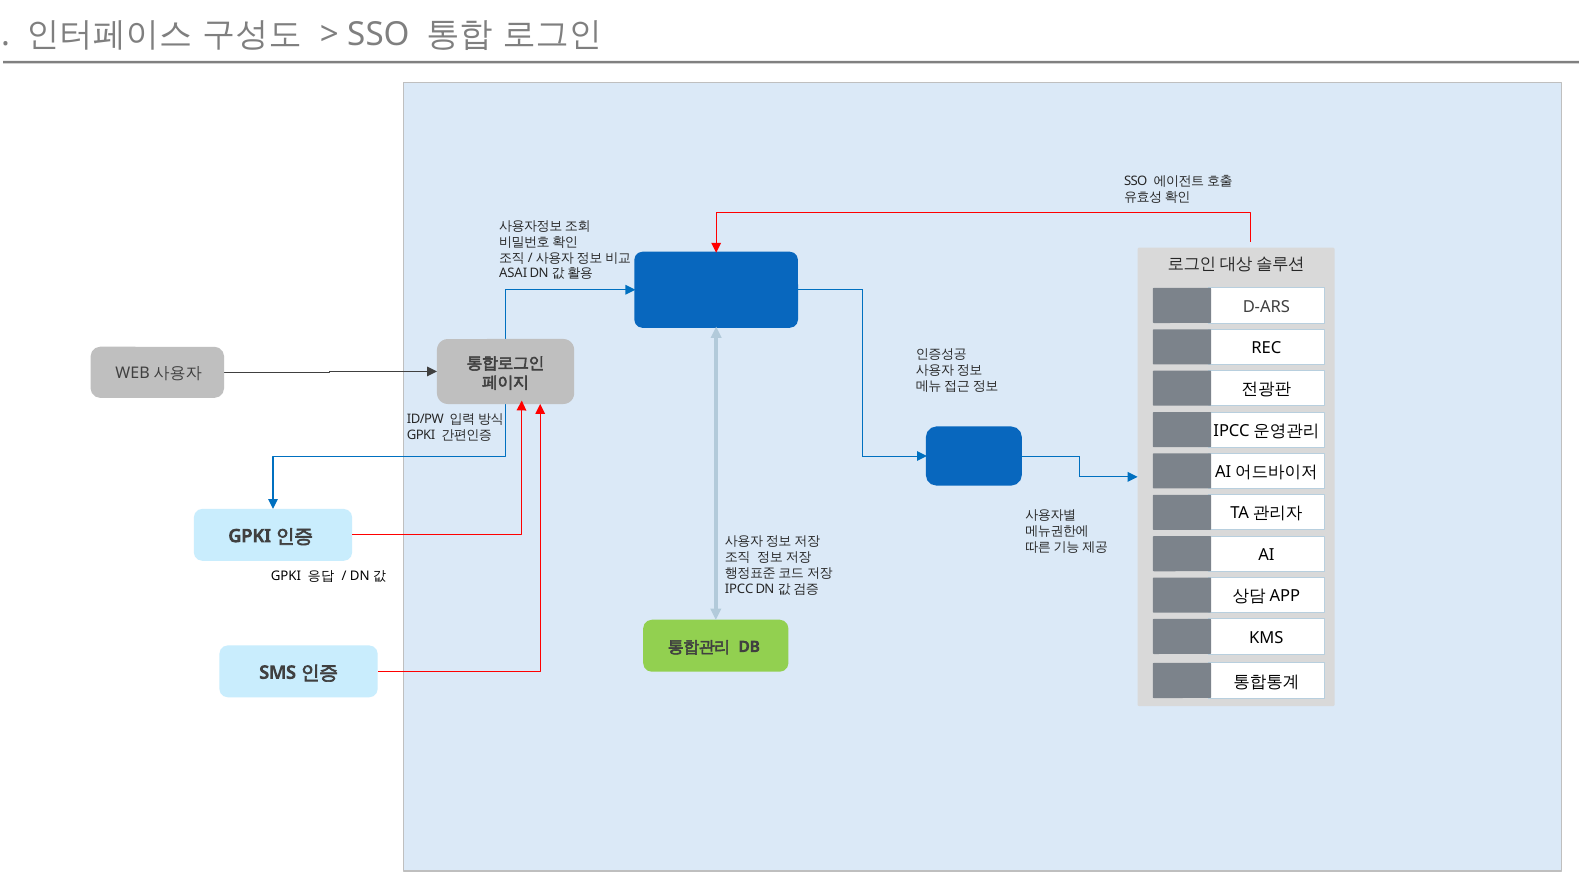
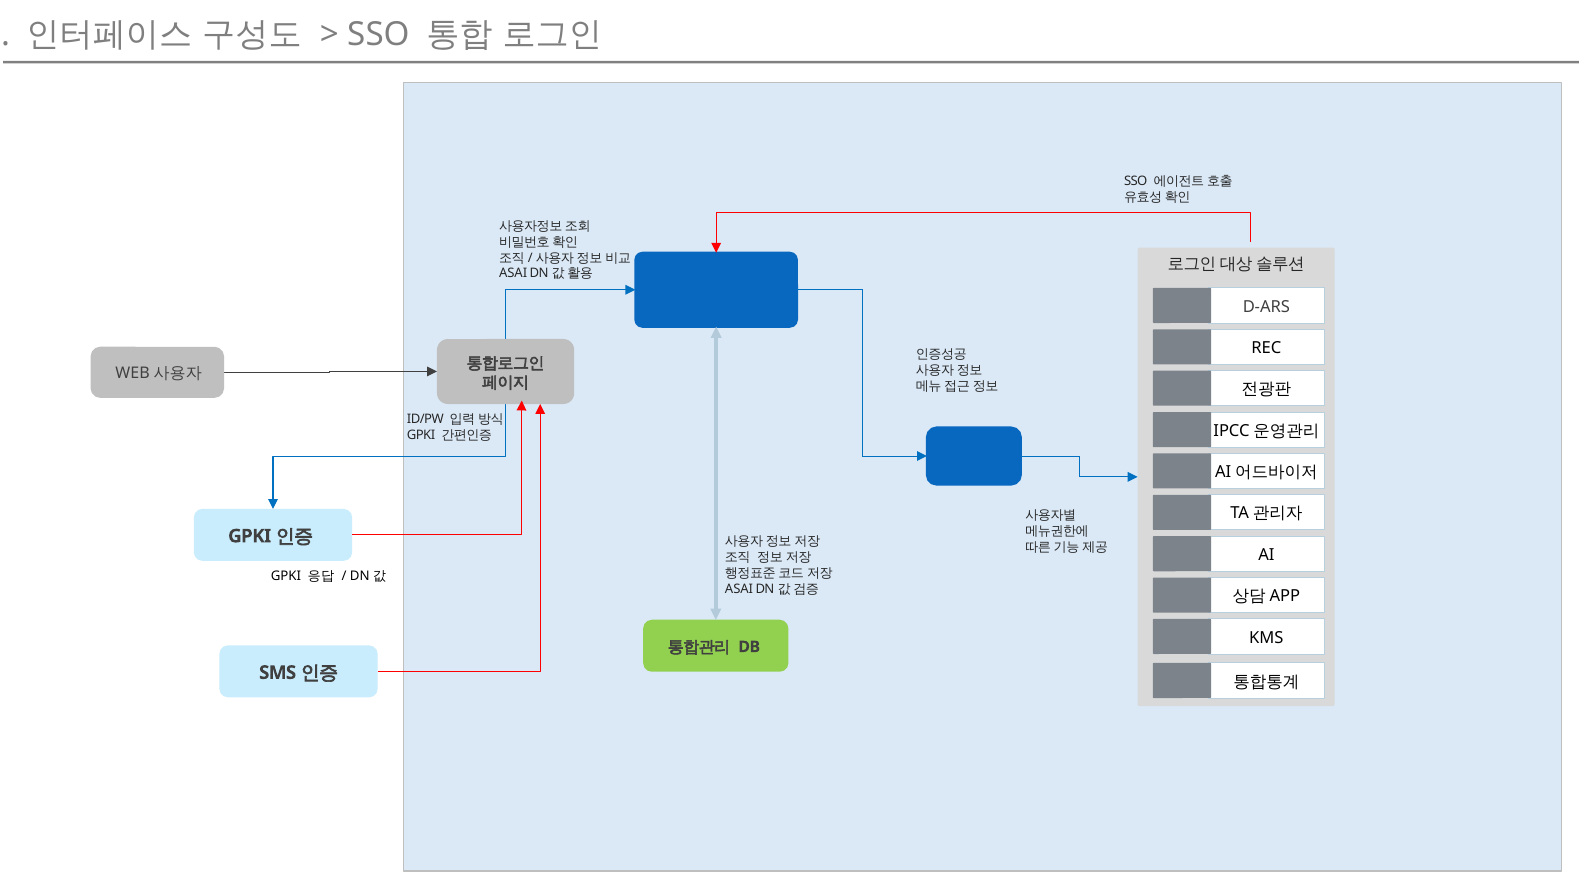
IPCC at (739, 589): IPCC -> ASAI
